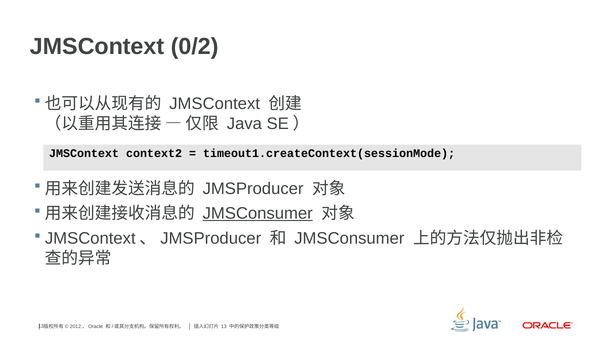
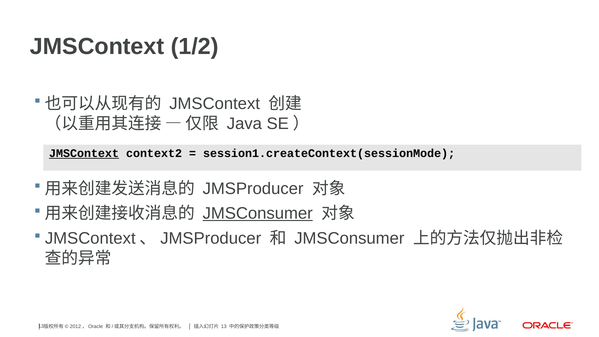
0/2: 0/2 -> 1/2
JMSContext at (84, 153) underline: none -> present
timeout1.createContext(sessionMode: timeout1.createContext(sessionMode -> session1.createContext(sessionMode
